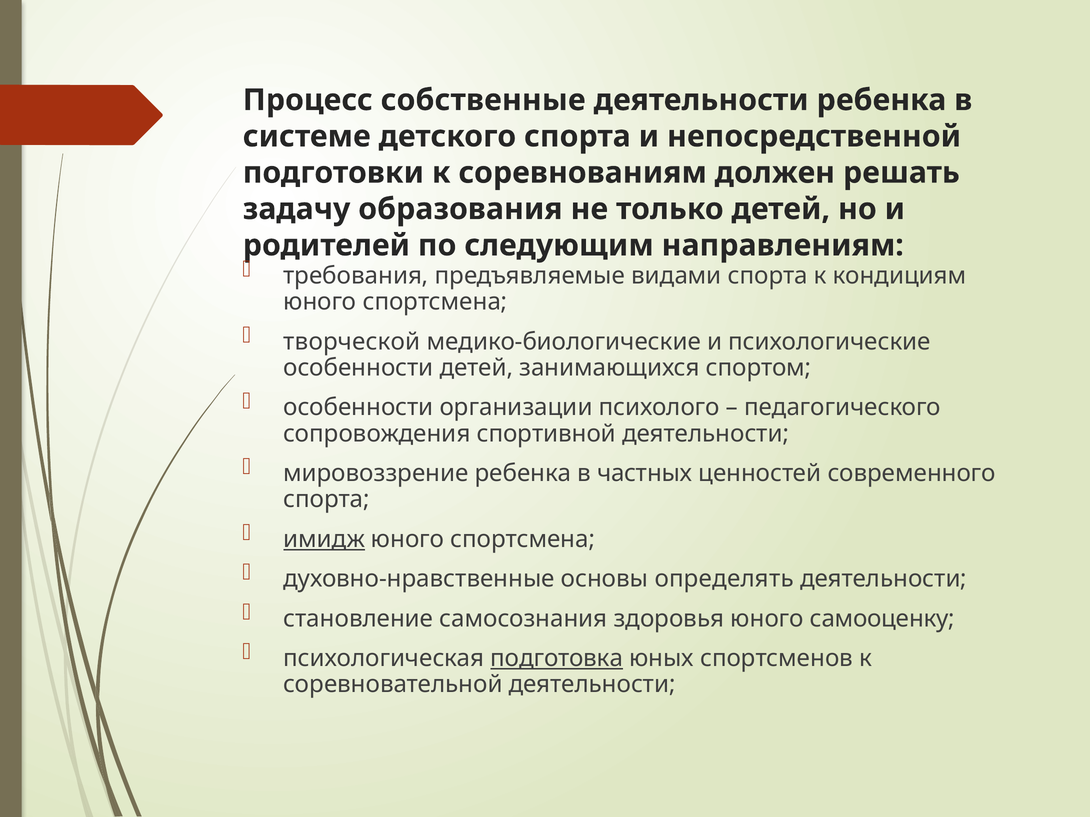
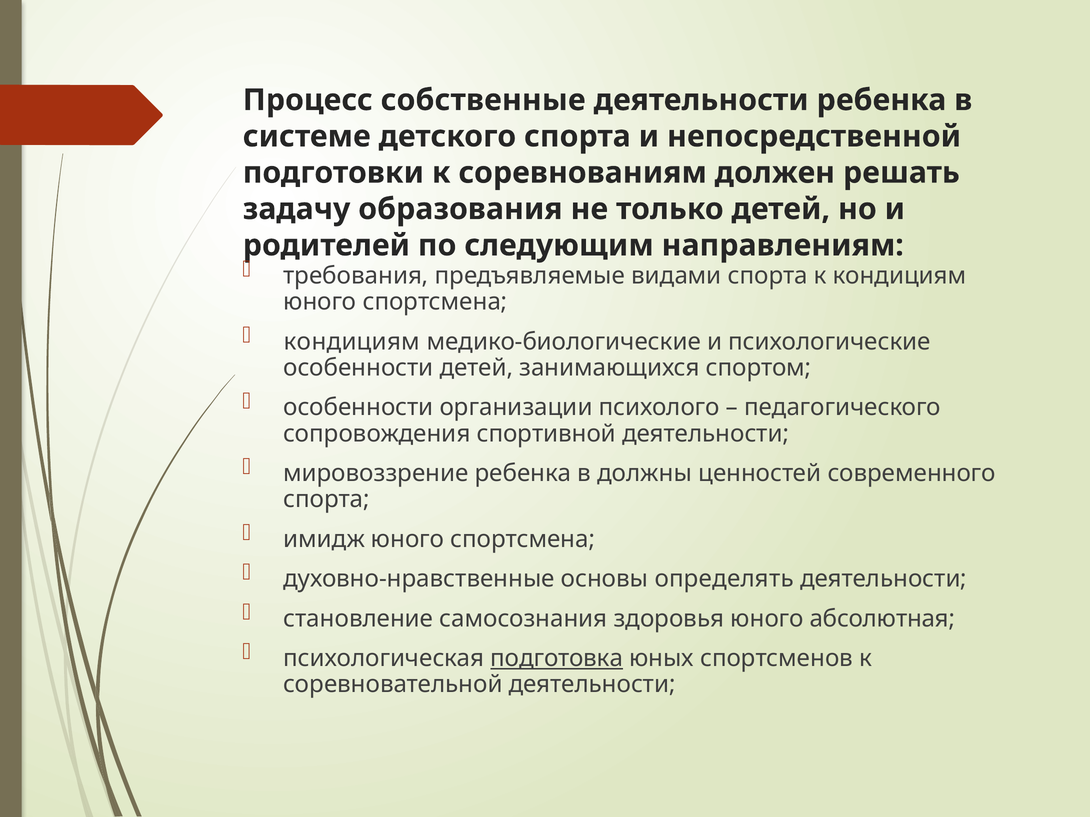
творческой at (352, 342): творческой -> кондициям
частных: частных -> должны
имидж underline: present -> none
самооценку: самооценку -> абсолютная
